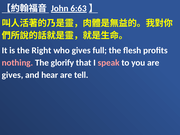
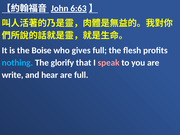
Right: Right -> Boise
nothing colour: pink -> light blue
gives at (12, 75): gives -> write
are tell: tell -> full
